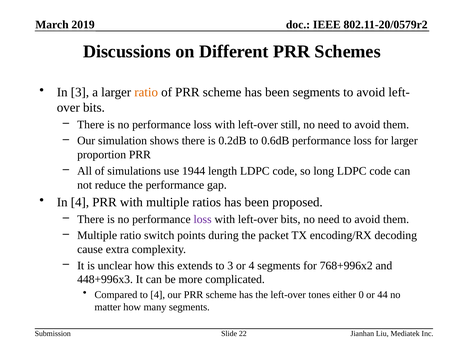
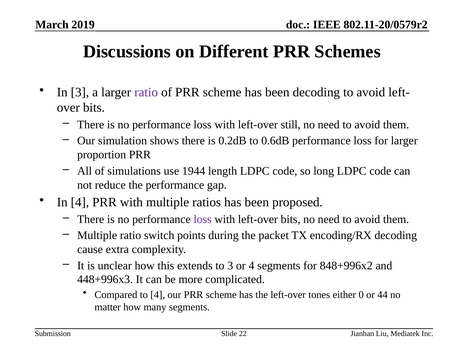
ratio at (146, 92) colour: orange -> purple
been segments: segments -> decoding
768+996x2: 768+996x2 -> 848+996x2
